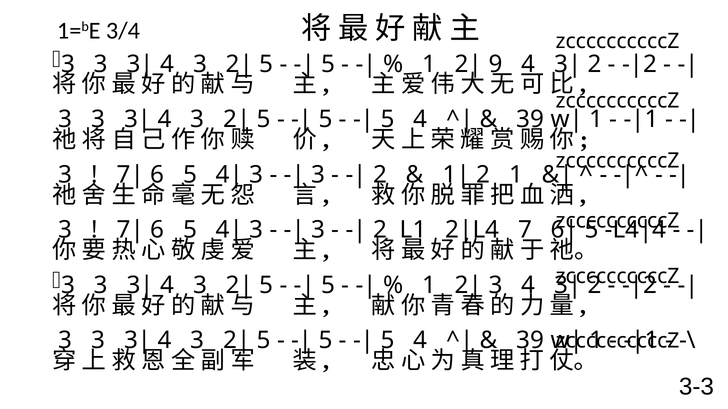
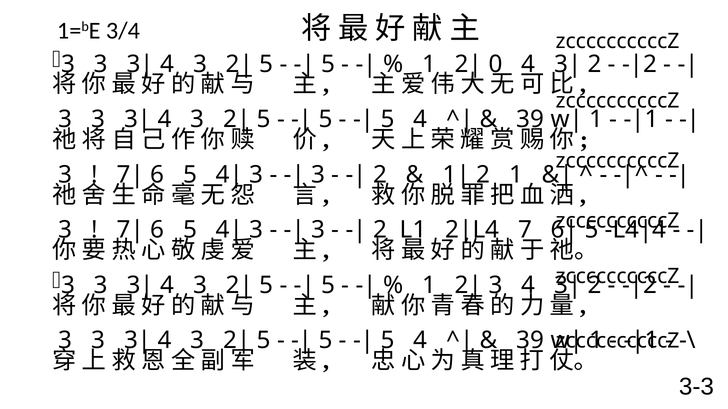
9: 9 -> 0
